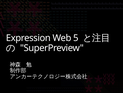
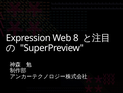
5: 5 -> 8
